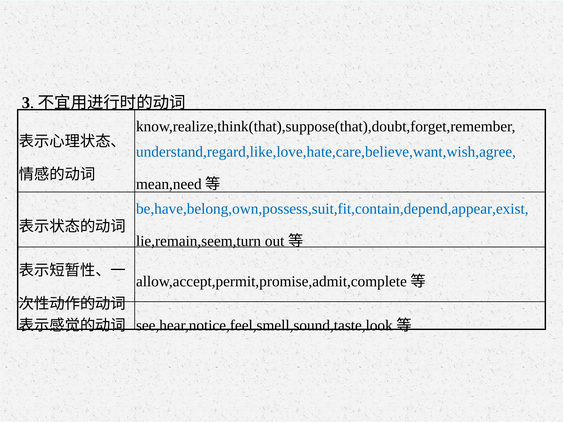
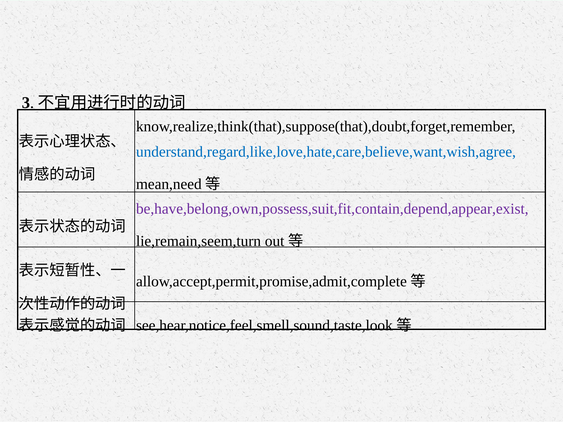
be,have,belong,own,possess,suit,fit,contain,depend,appear,exist colour: blue -> purple
